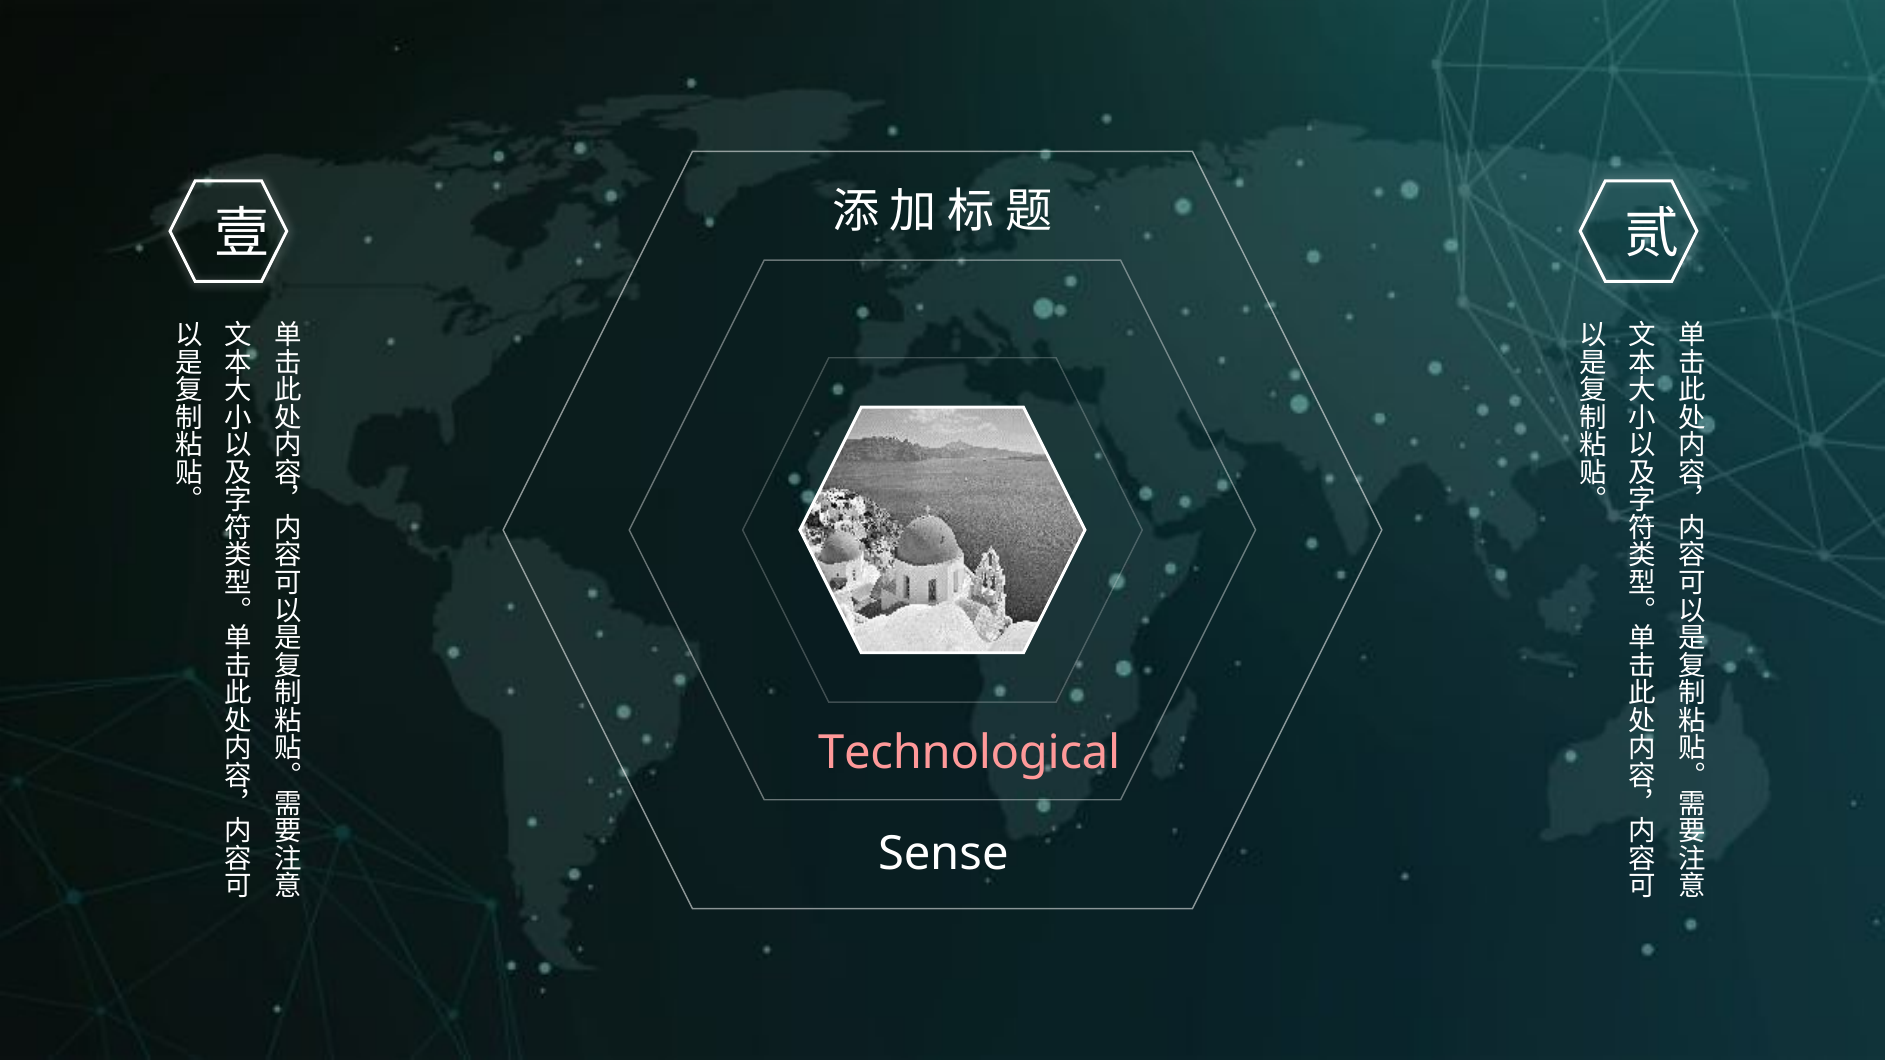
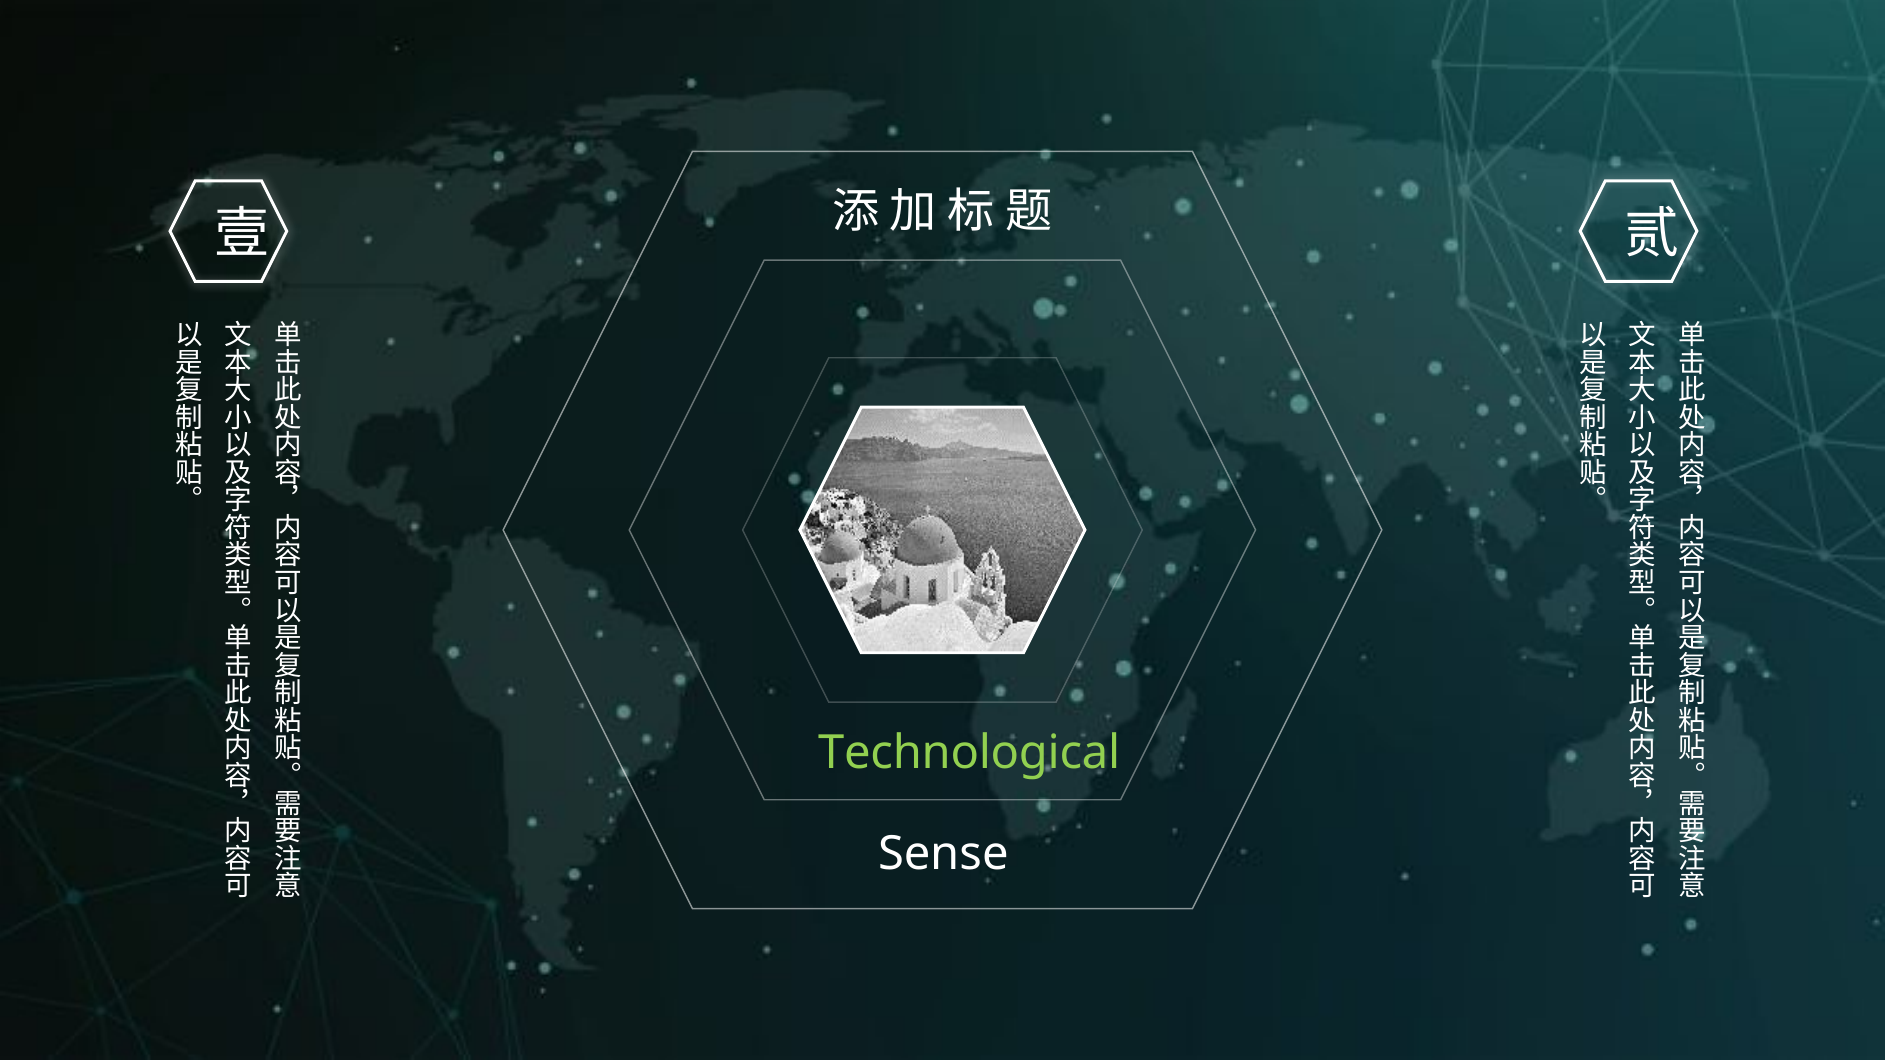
Technological colour: pink -> light green
